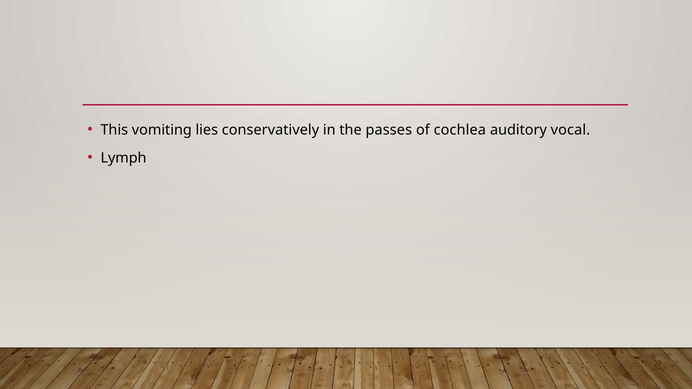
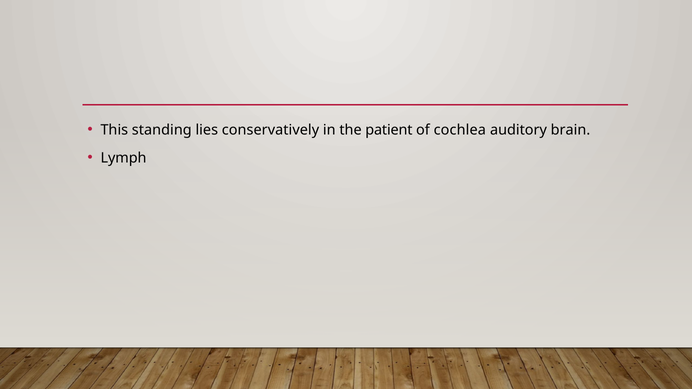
vomiting: vomiting -> standing
passes: passes -> patient
vocal: vocal -> brain
